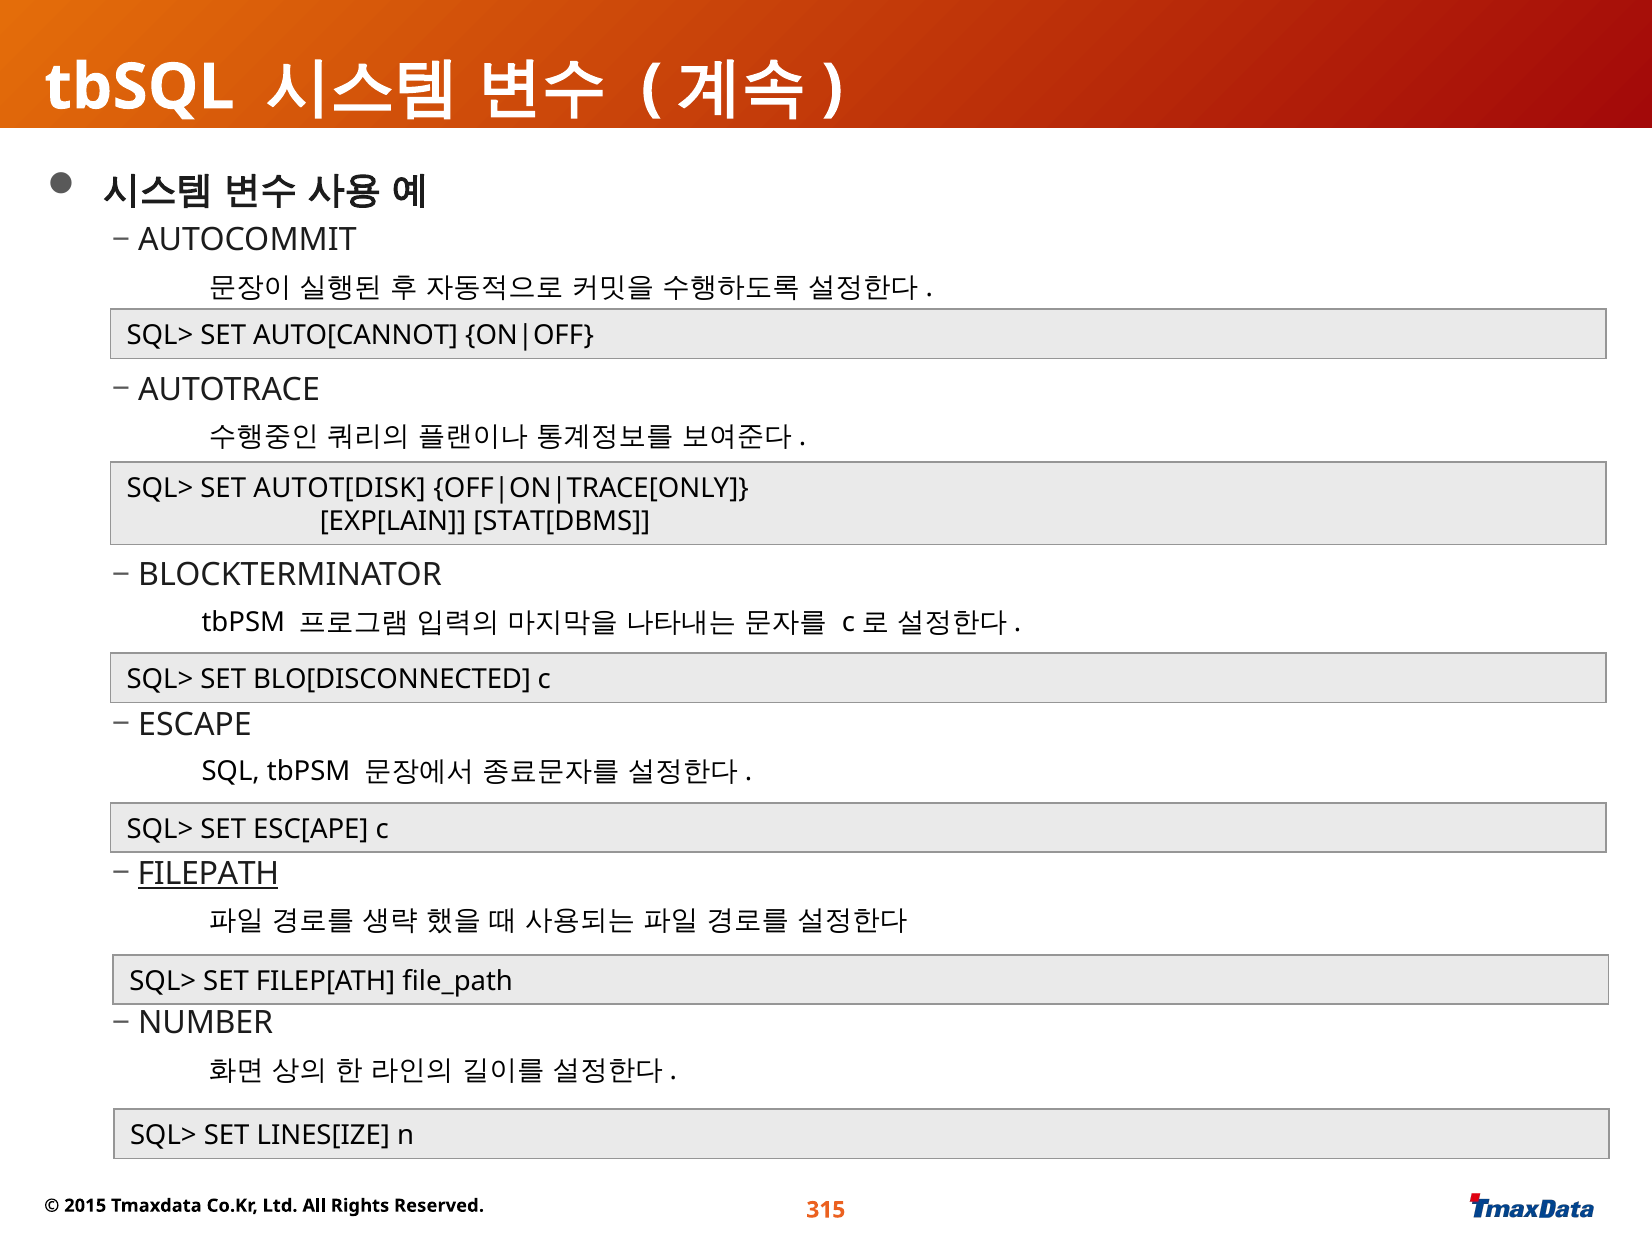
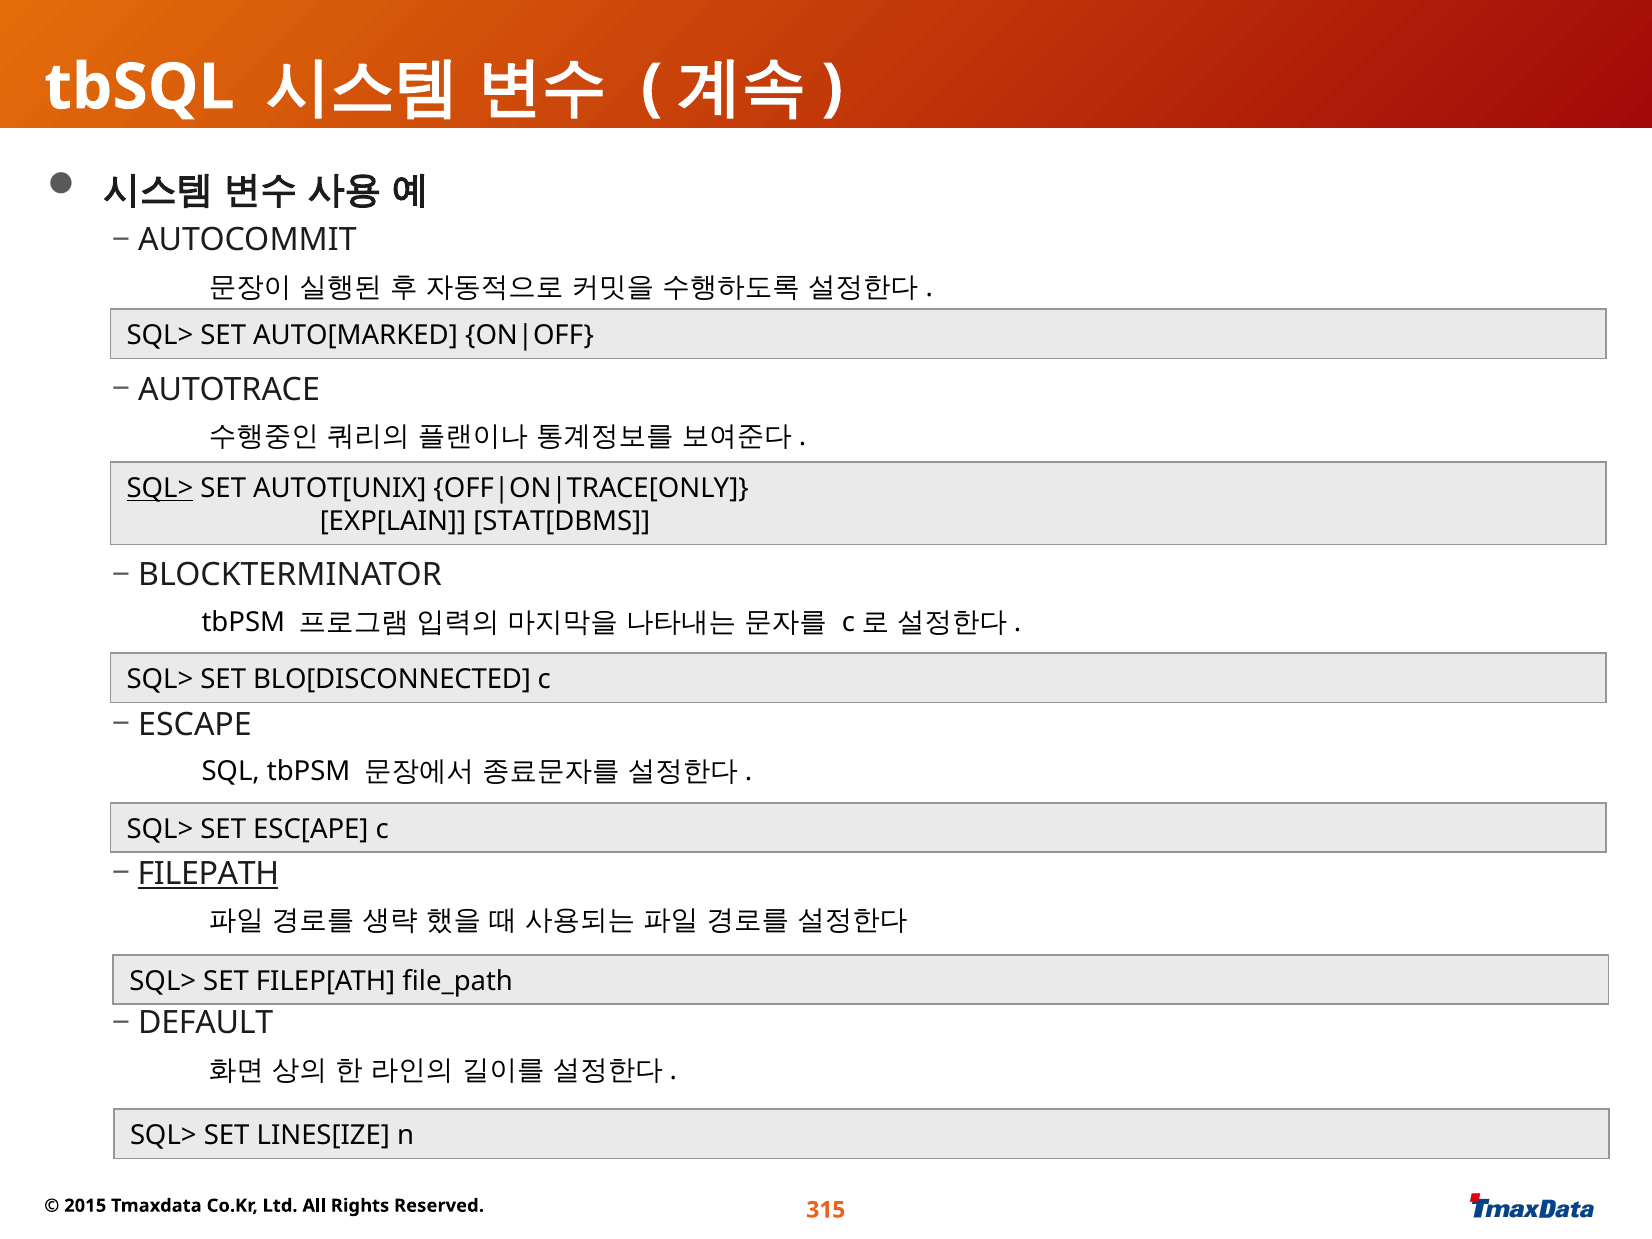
AUTO[CANNOT: AUTO[CANNOT -> AUTO[MARKED
SQL> at (160, 489) underline: none -> present
AUTOT[DISK: AUTOT[DISK -> AUTOT[UNIX
NUMBER: NUMBER -> DEFAULT
